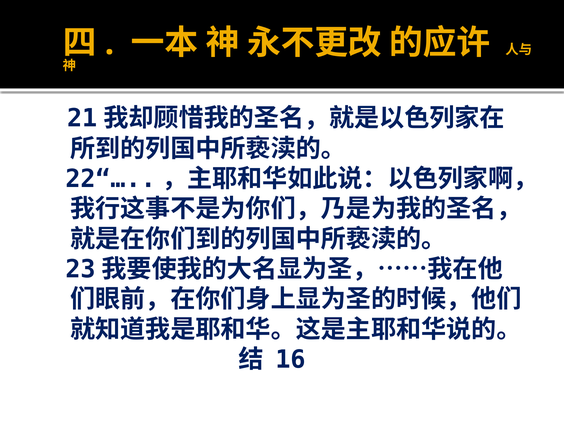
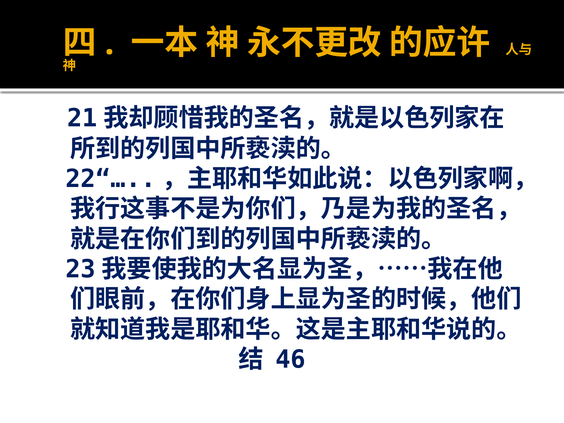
16: 16 -> 46
